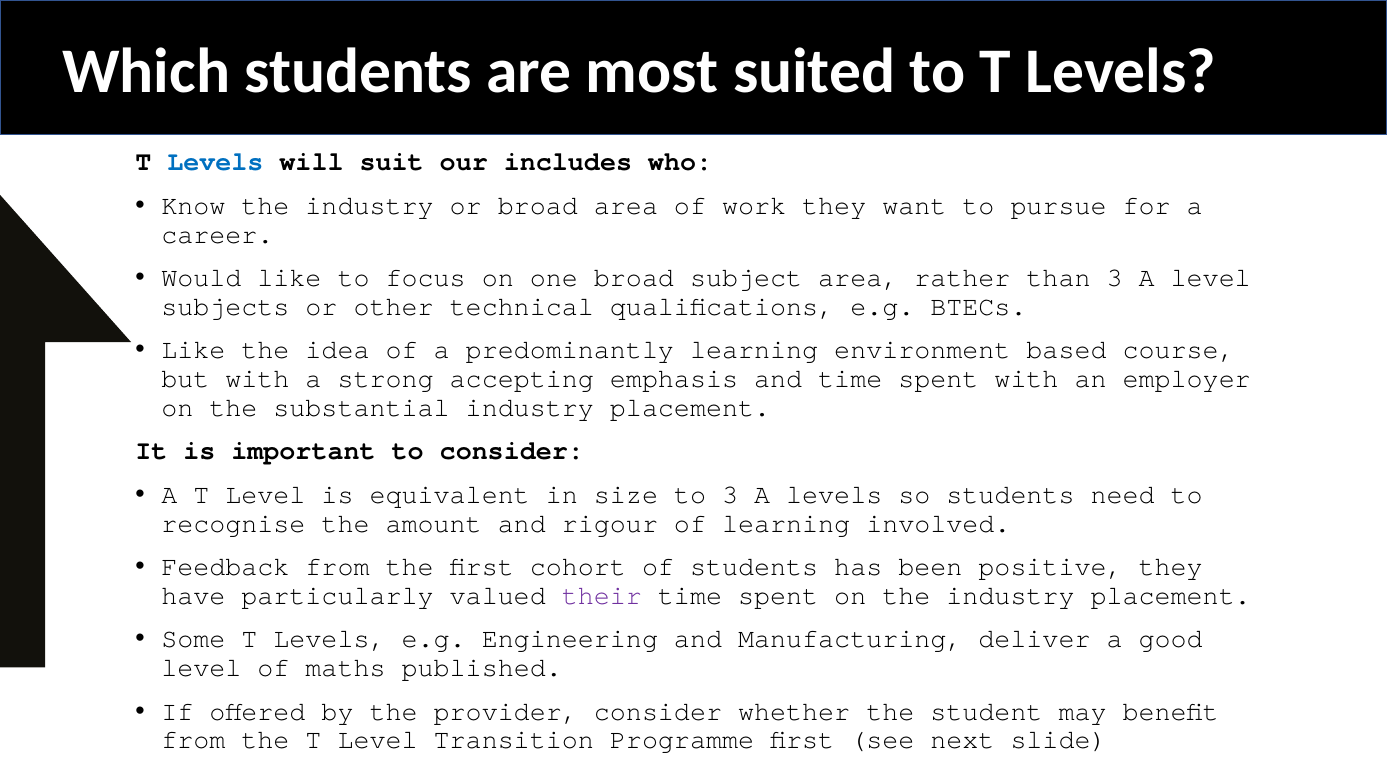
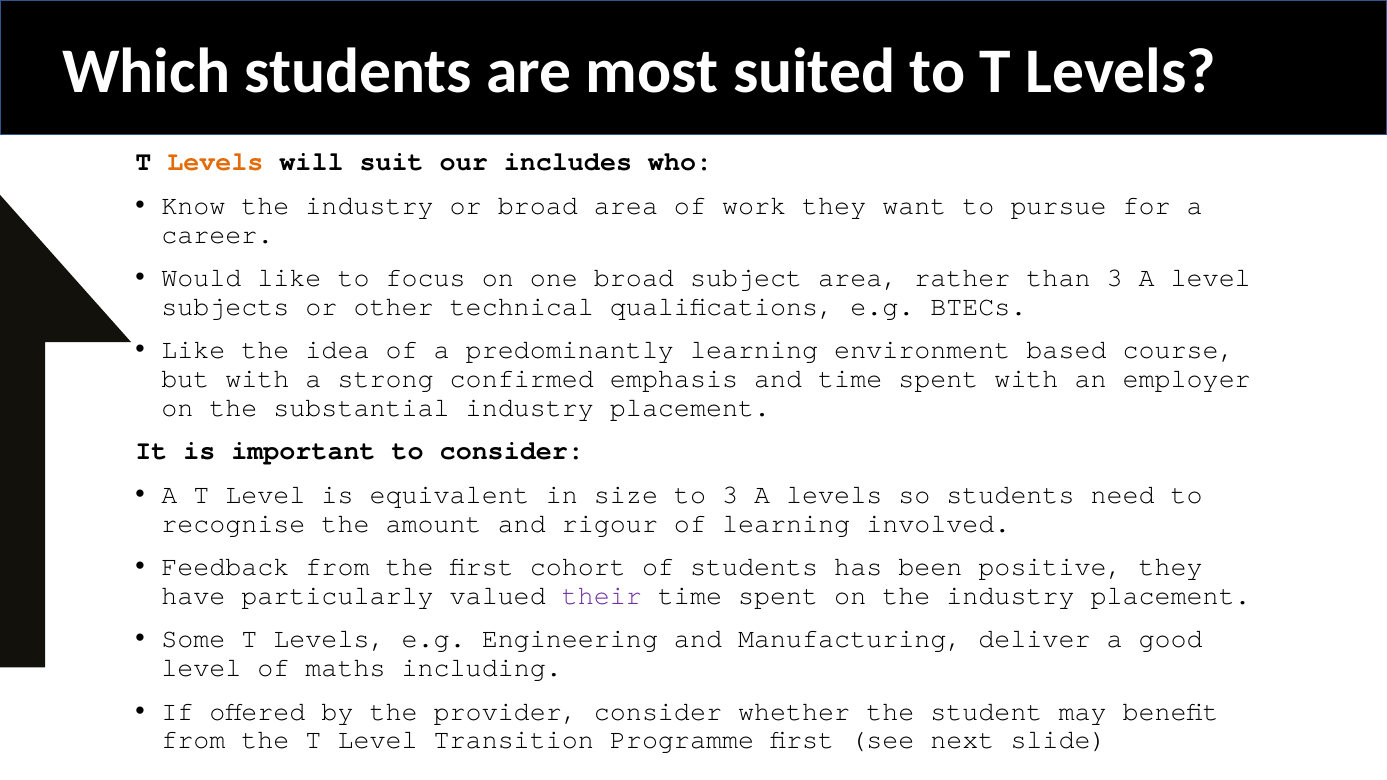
Levels at (215, 162) colour: blue -> orange
accepting: accepting -> confirmed
published: published -> including
